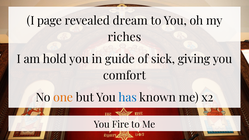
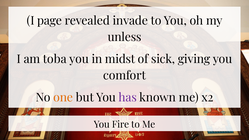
dream: dream -> invade
riches: riches -> unless
hold: hold -> toba
guide: guide -> midst
has colour: blue -> purple
